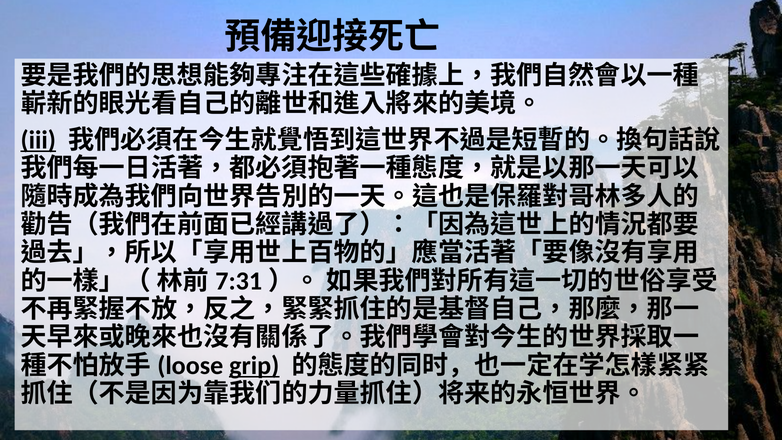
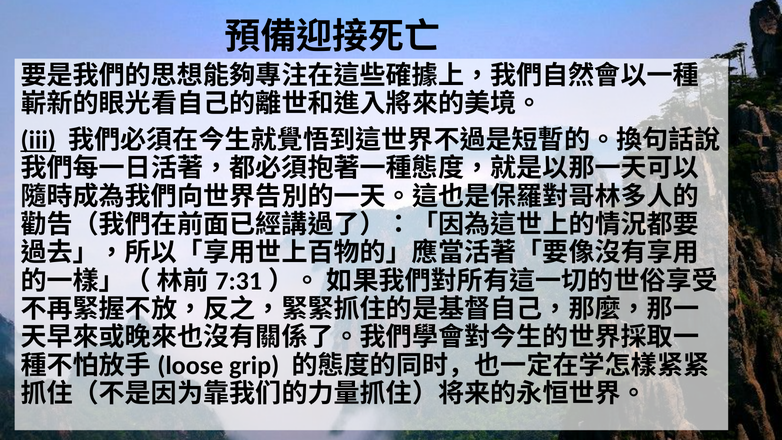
grip underline: present -> none
